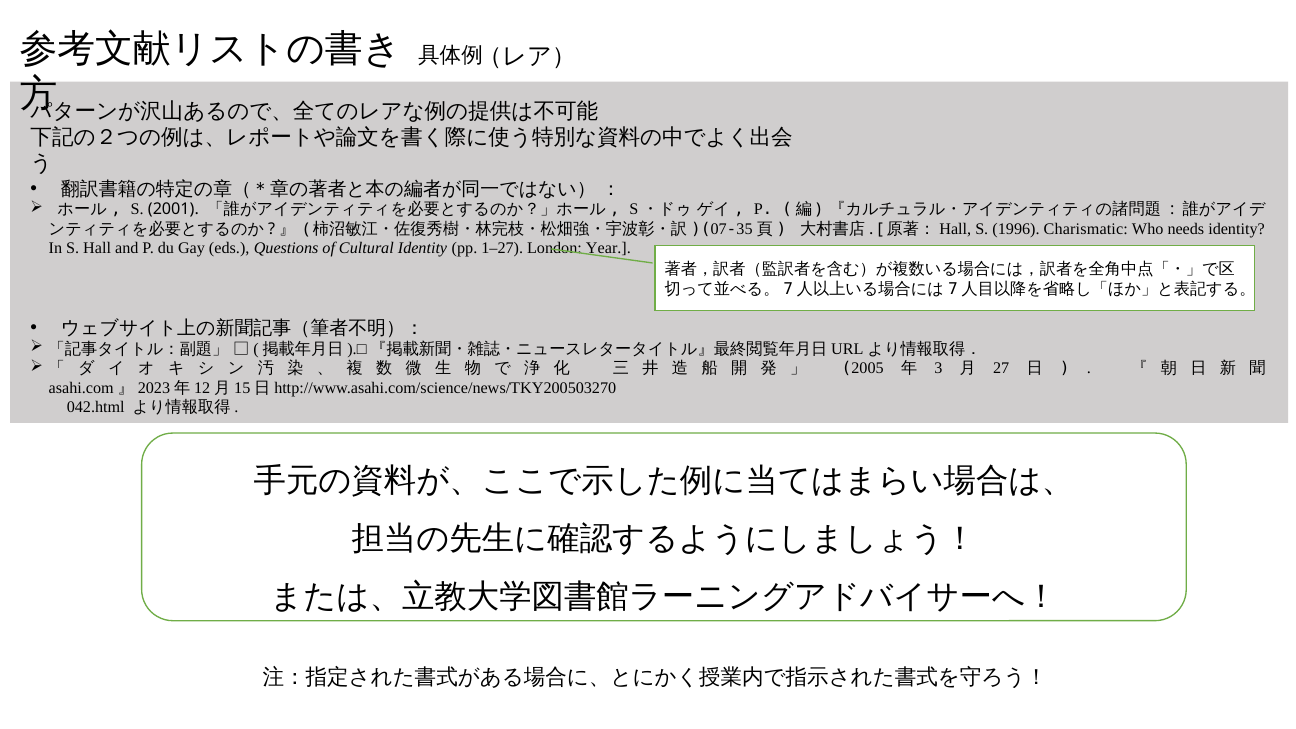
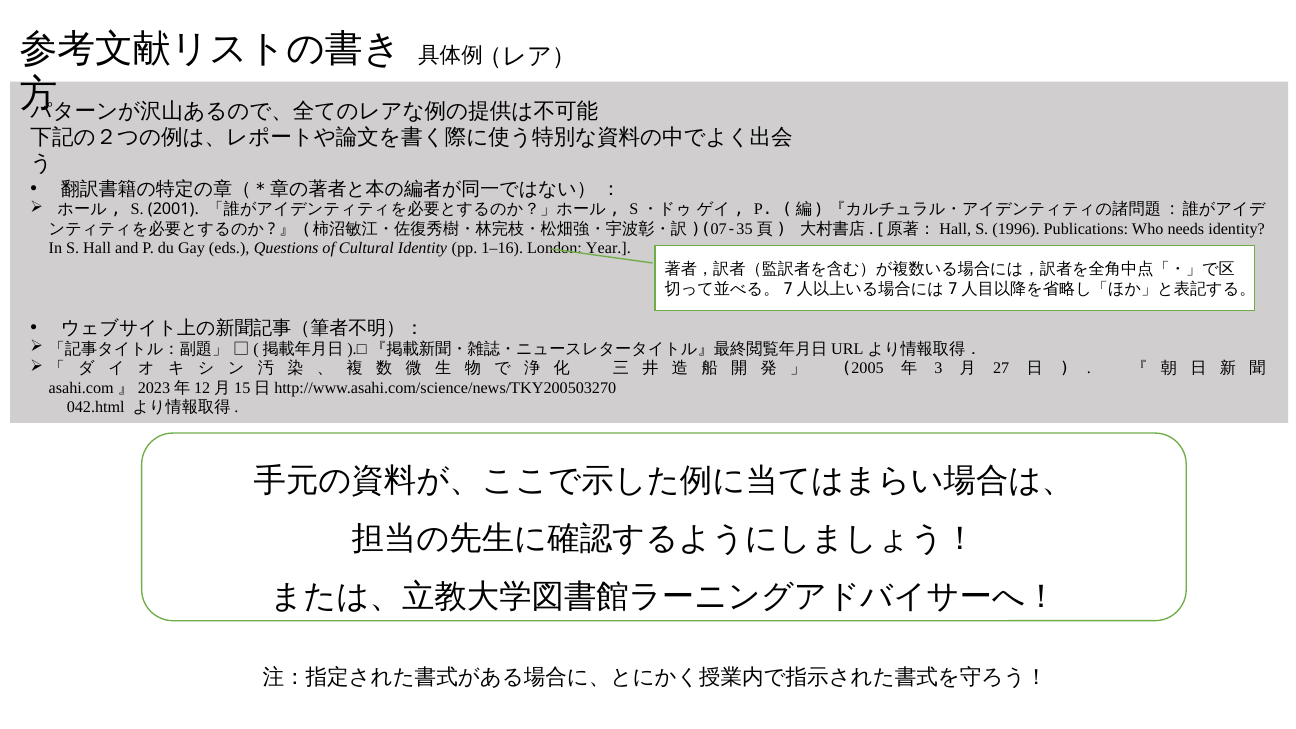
Charismatic: Charismatic -> Publications
1–27: 1–27 -> 1–16
